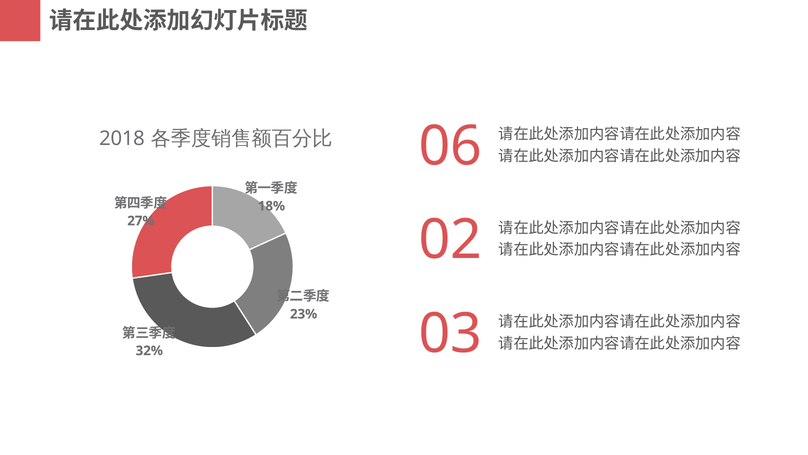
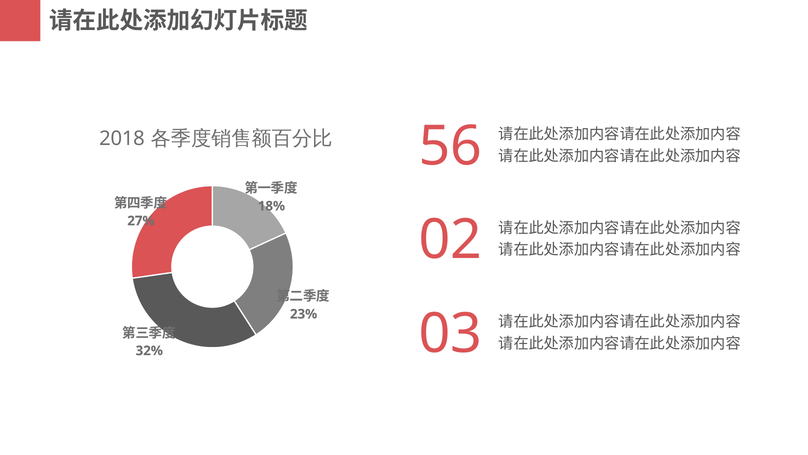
06: 06 -> 56
